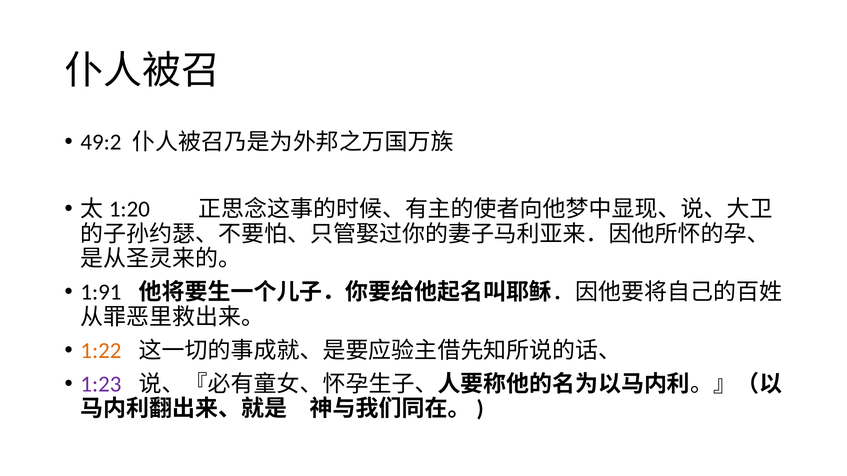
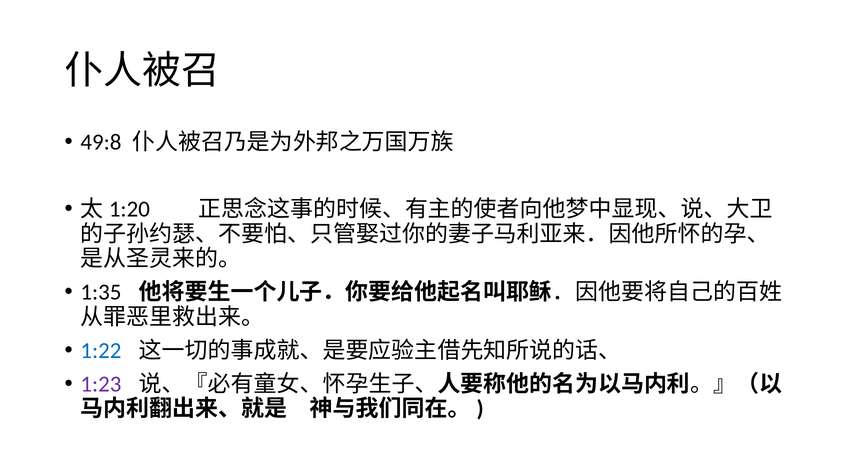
49:2: 49:2 -> 49:8
1:91: 1:91 -> 1:35
1:22 colour: orange -> blue
